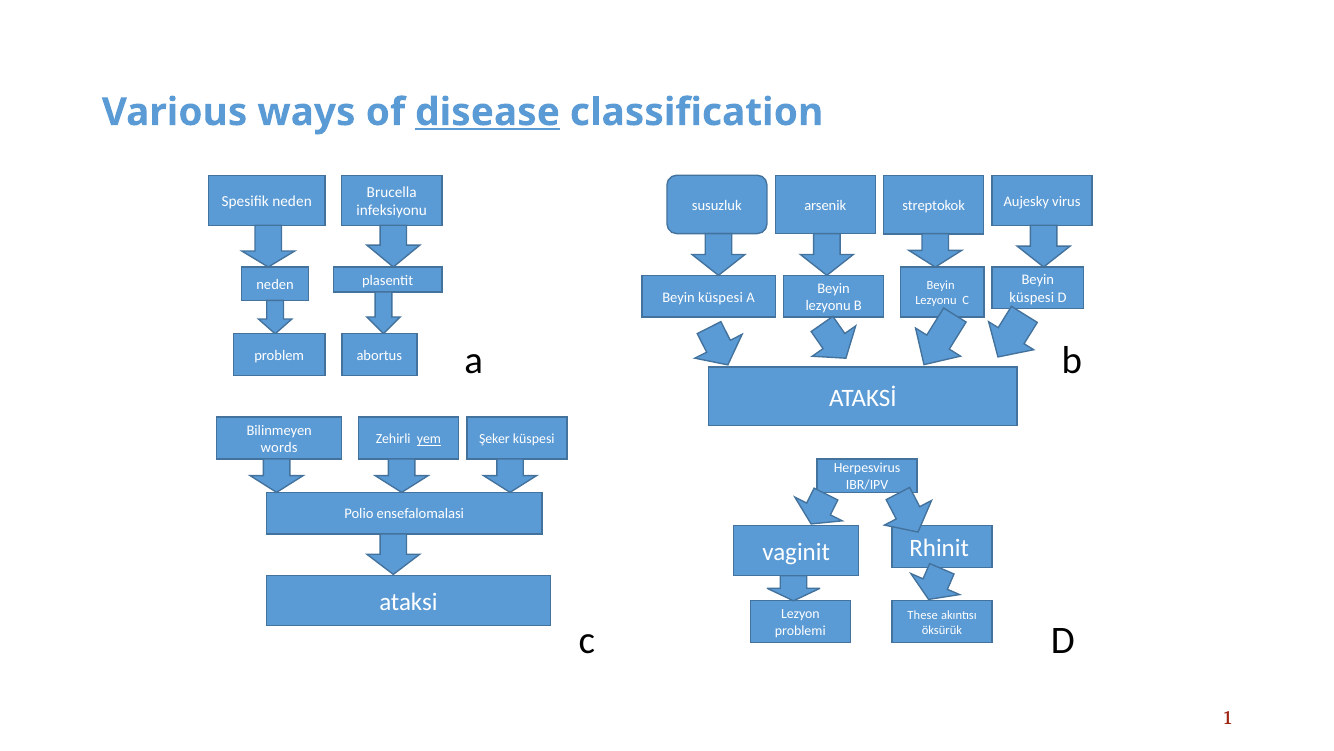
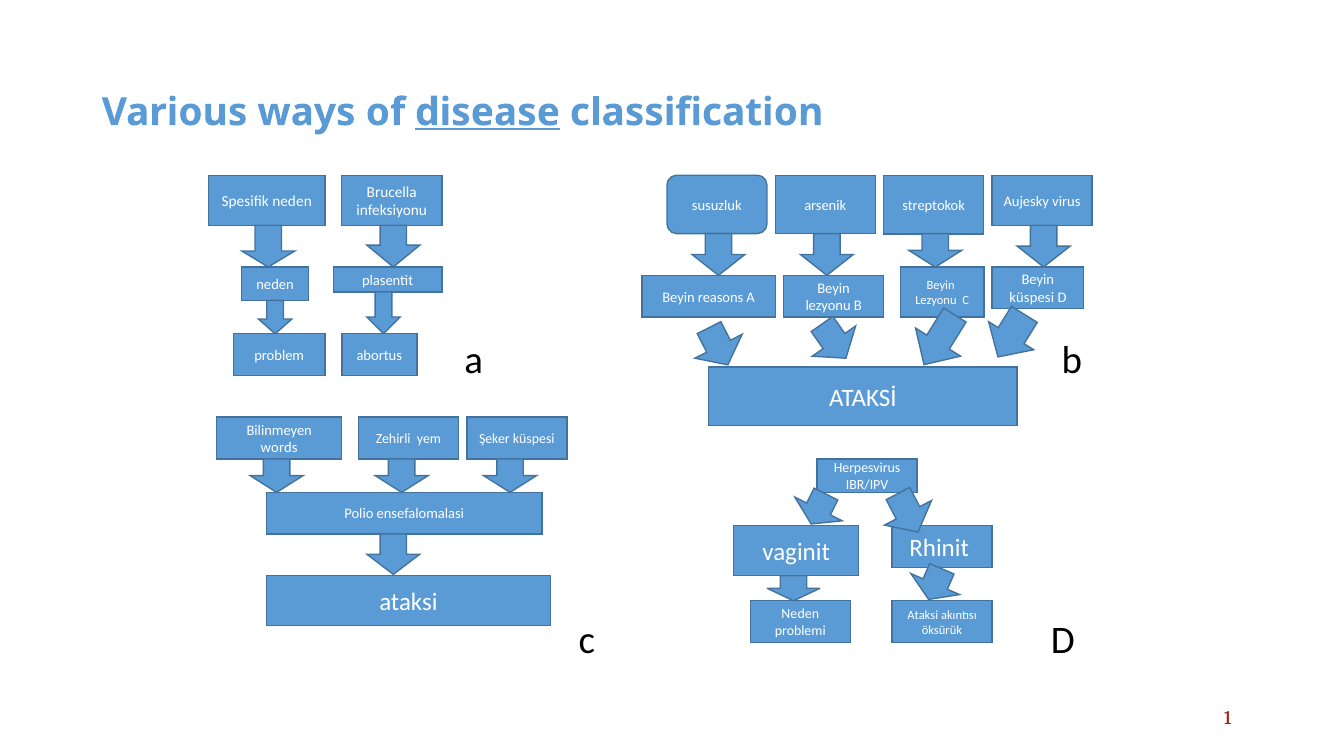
küspesi at (720, 297): küspesi -> reasons
yem underline: present -> none
Lezyon at (800, 614): Lezyon -> Neden
These at (923, 614): These -> Ataksi
